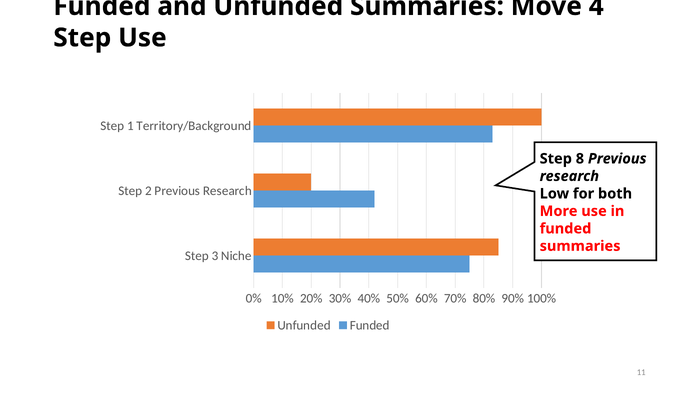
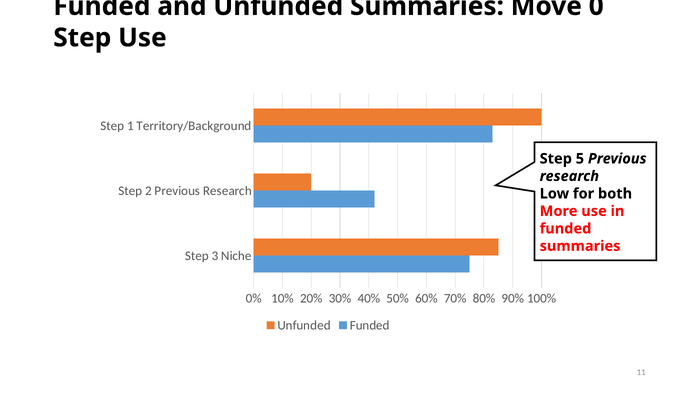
4: 4 -> 0
8: 8 -> 5
